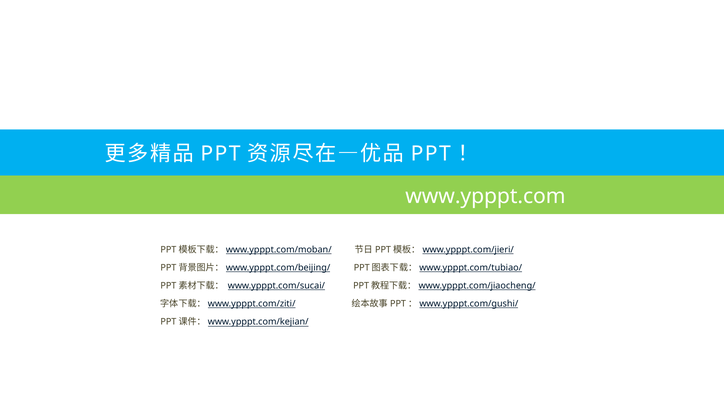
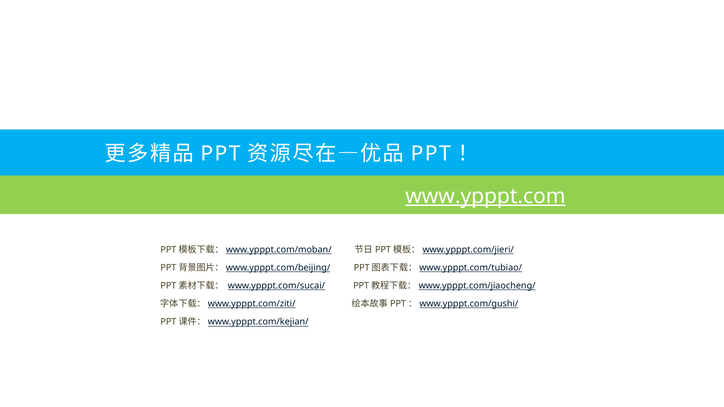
www.ypppt.com underline: none -> present
